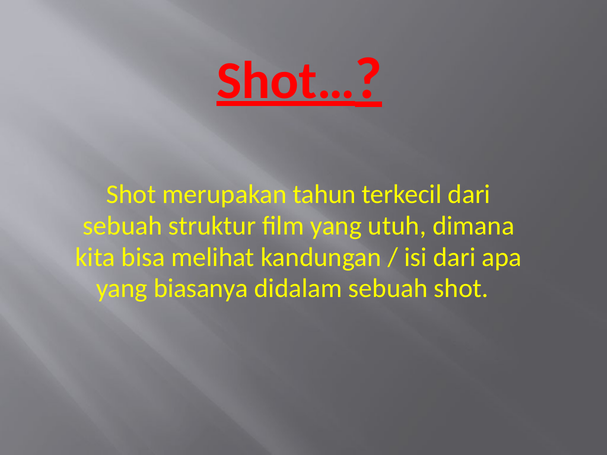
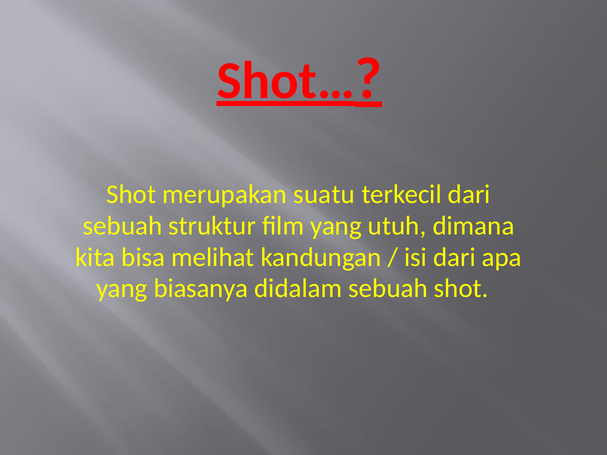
tahun: tahun -> suatu
